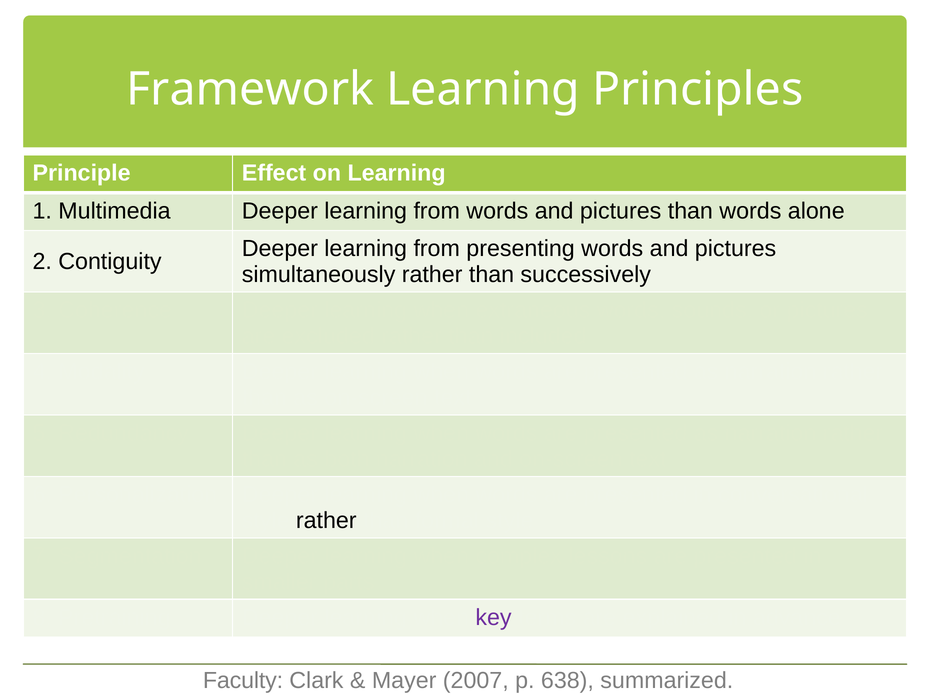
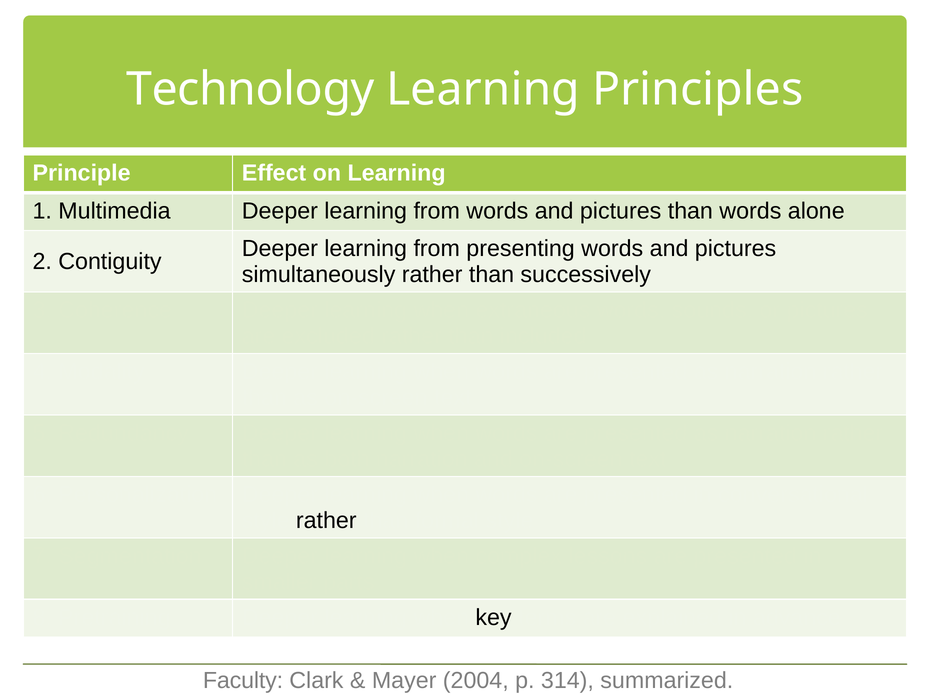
Framework: Framework -> Technology
key colour: purple -> black
2007: 2007 -> 2004
638: 638 -> 314
